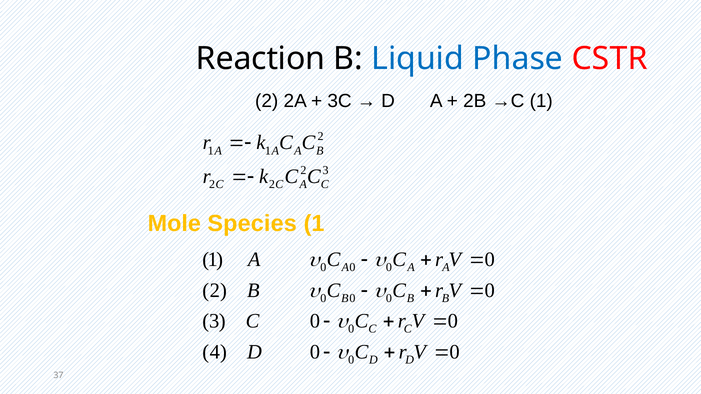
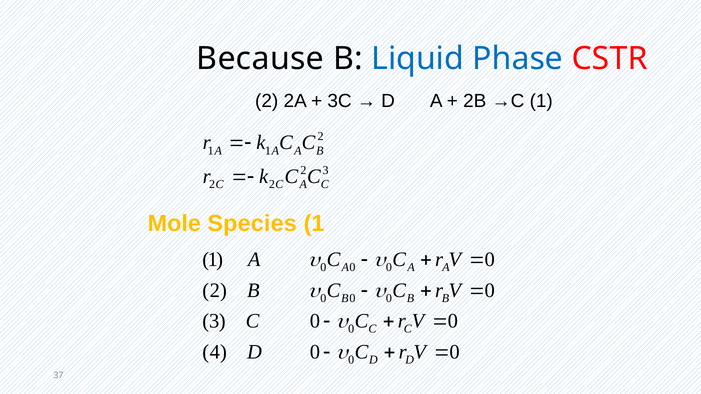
Reaction: Reaction -> Because
